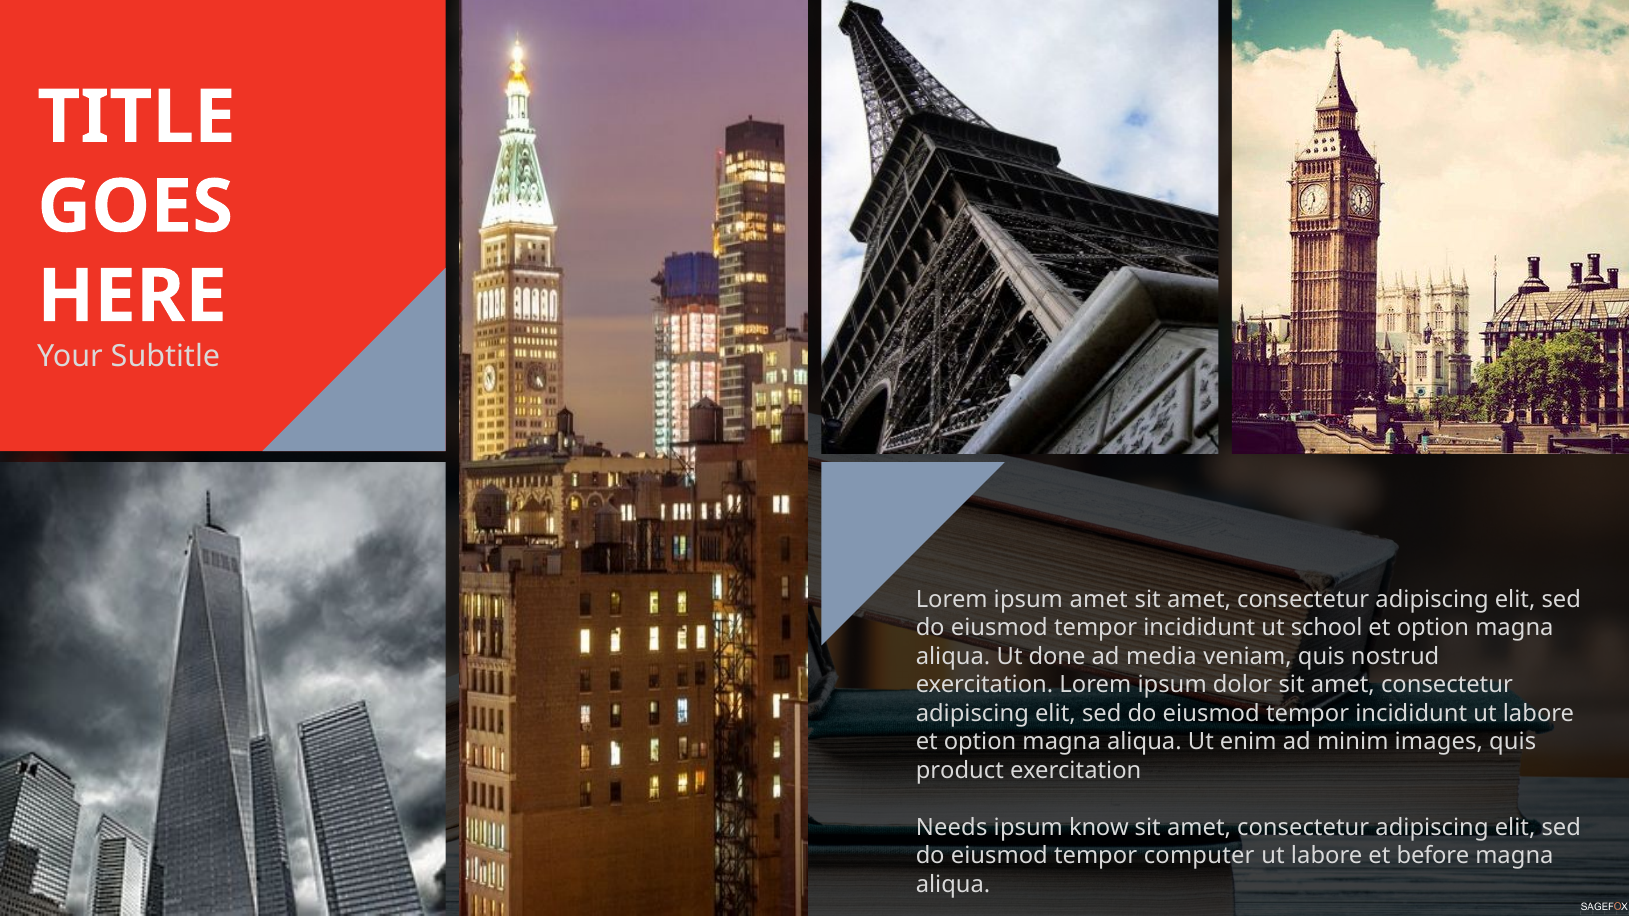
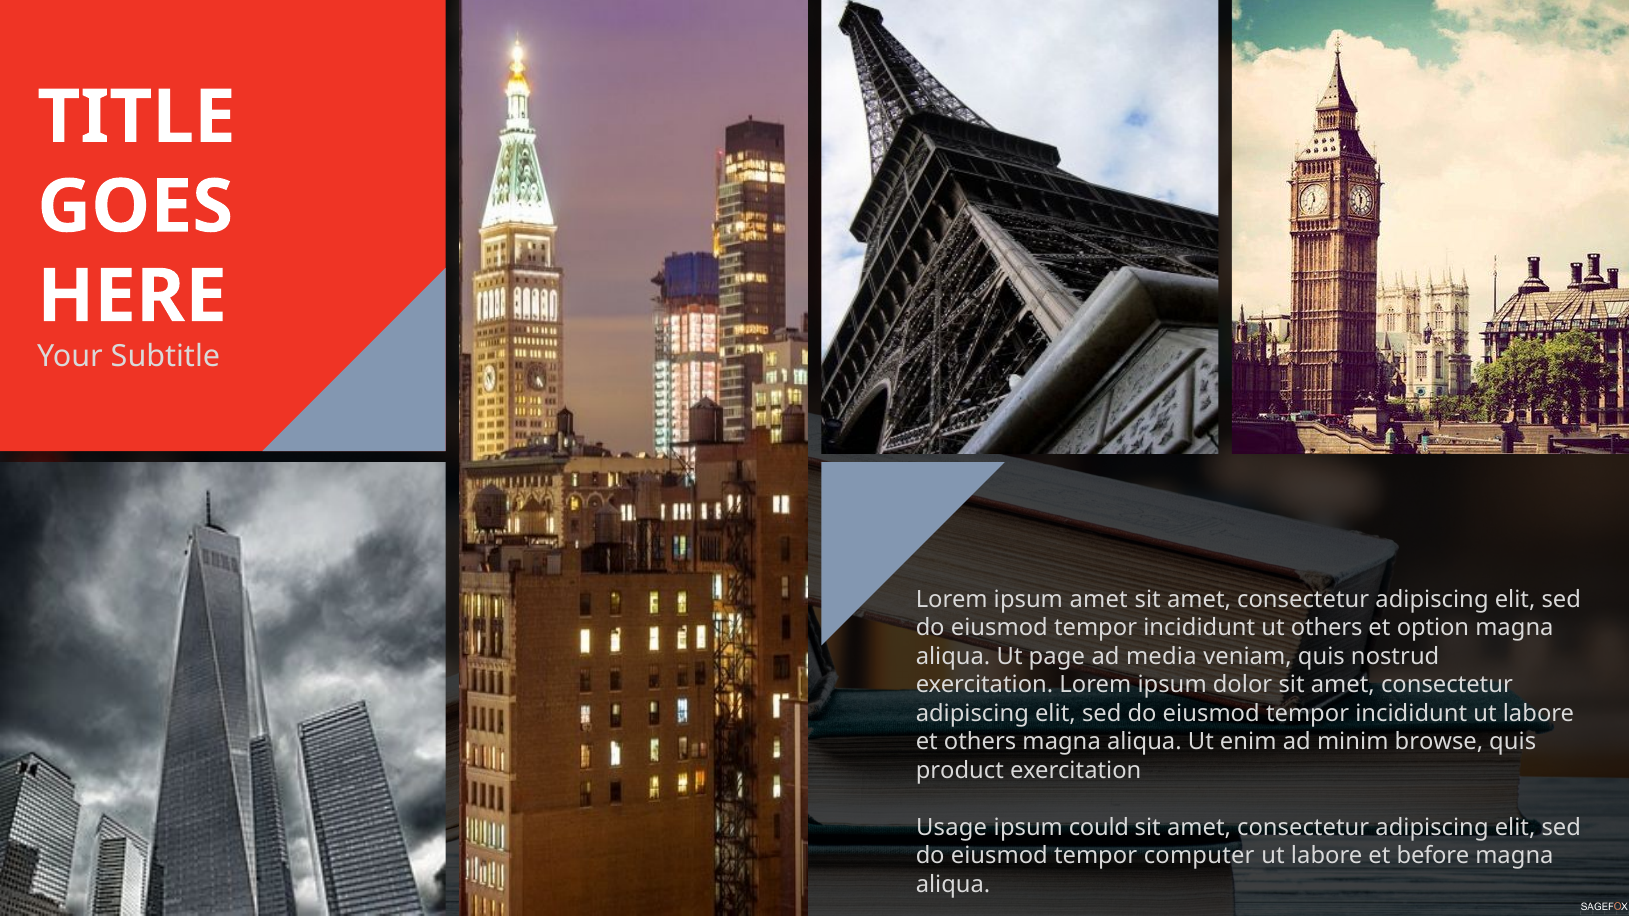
ut school: school -> others
done: done -> page
option at (980, 742): option -> others
images: images -> browse
Needs: Needs -> Usage
know: know -> could
